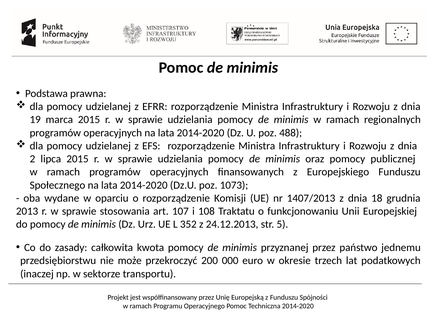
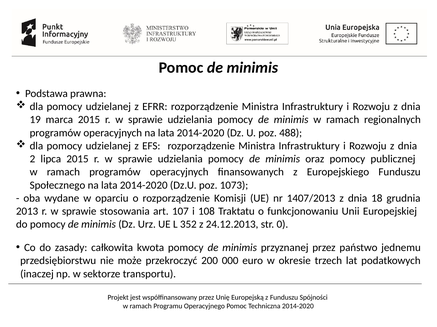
5: 5 -> 0
